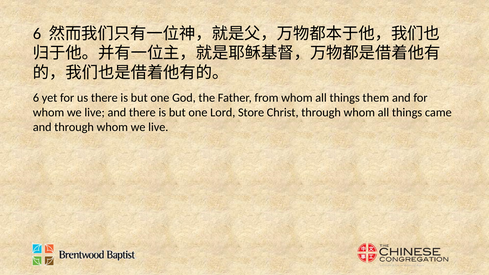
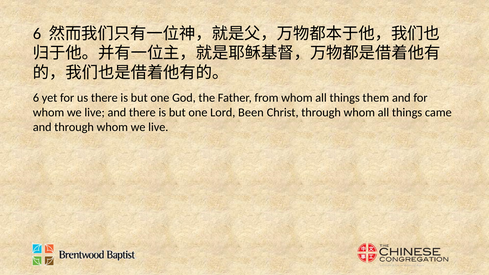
Store: Store -> Been
